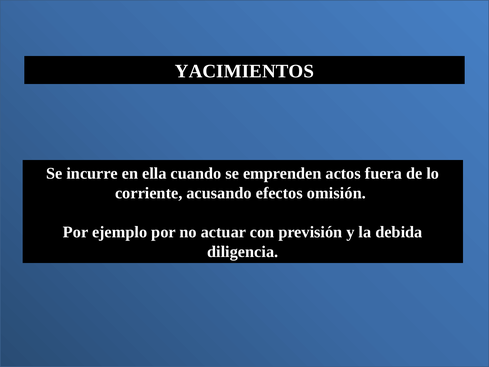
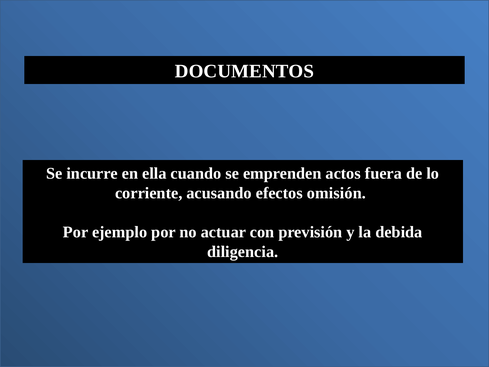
YACIMIENTOS: YACIMIENTOS -> DOCUMENTOS
